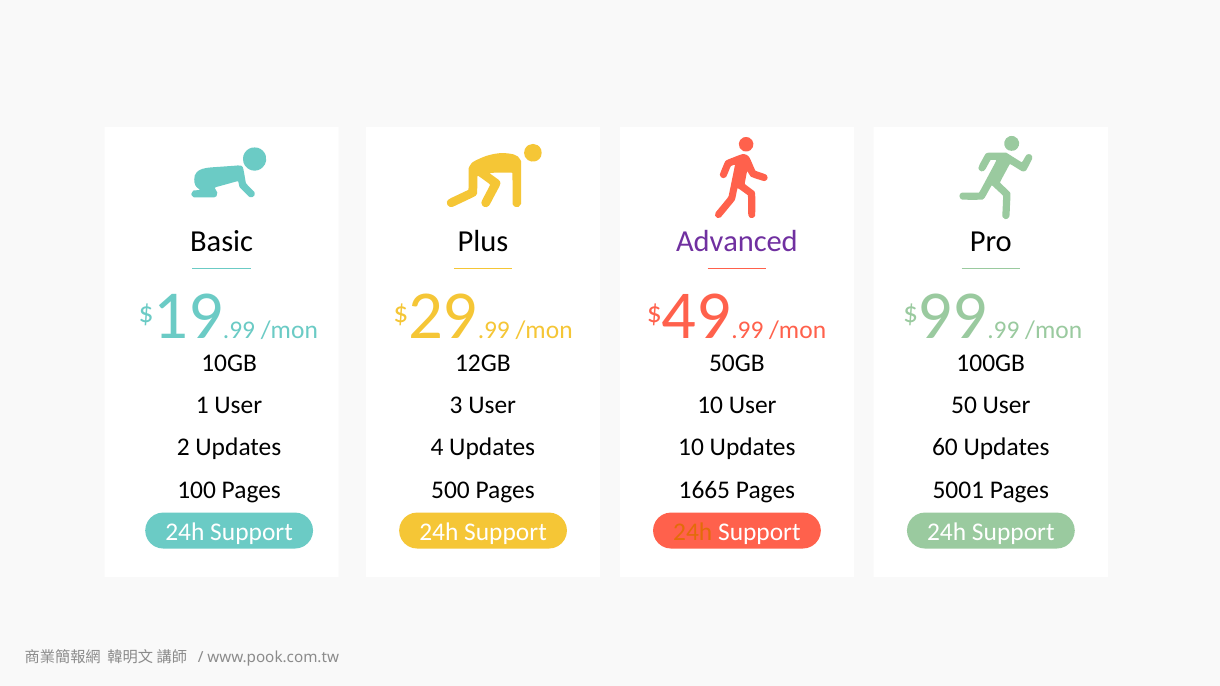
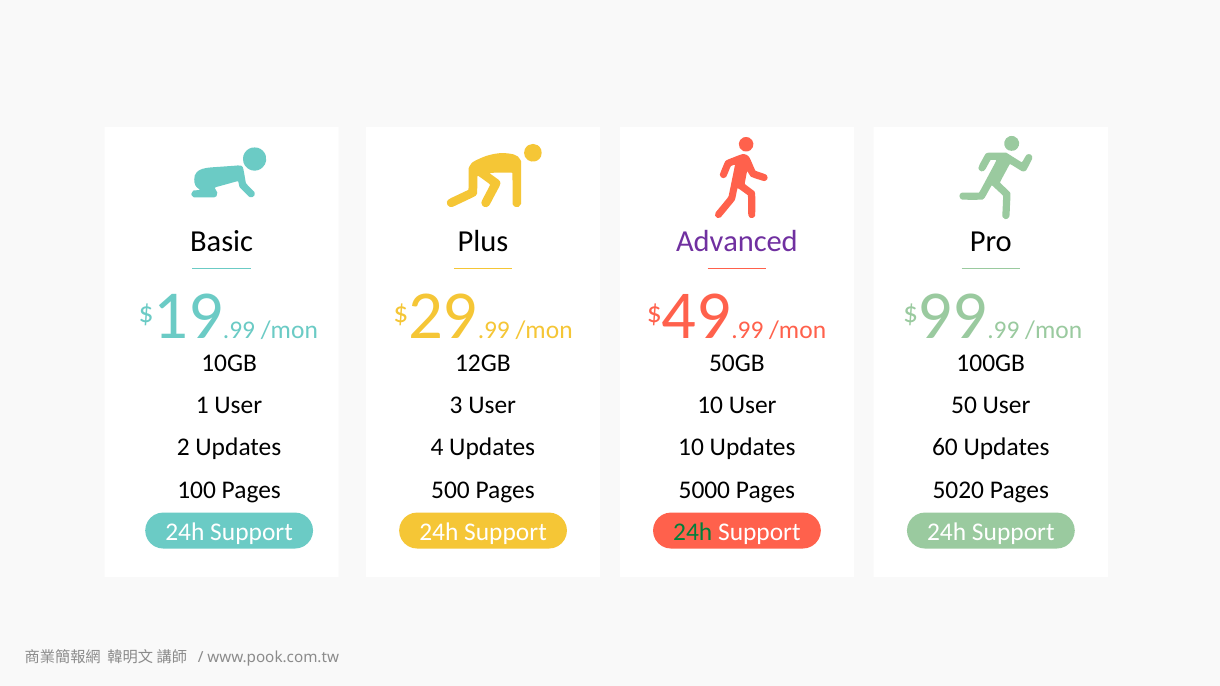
1665: 1665 -> 5000
5001: 5001 -> 5020
24h at (693, 532) colour: orange -> green
